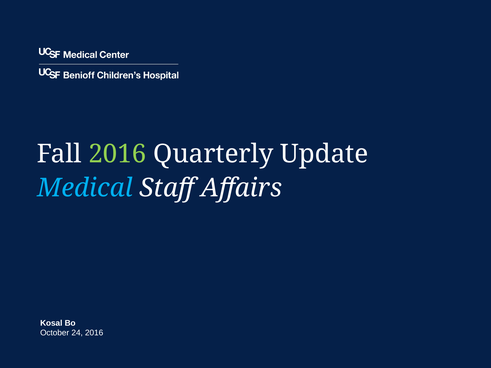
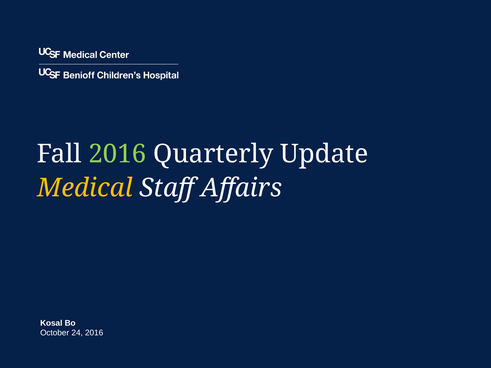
Medical colour: light blue -> yellow
